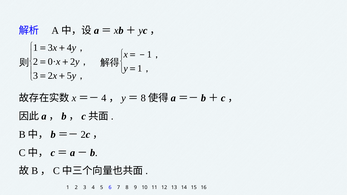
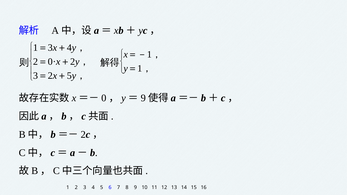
4 at (104, 98): 4 -> 0
8 at (143, 98): 8 -> 9
